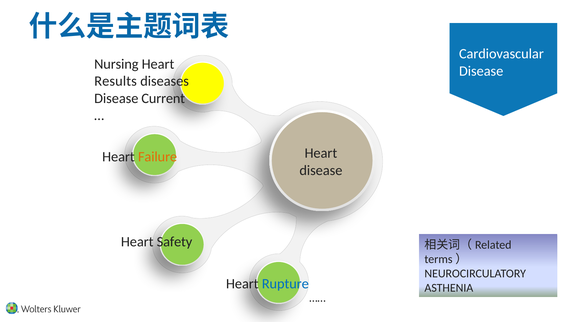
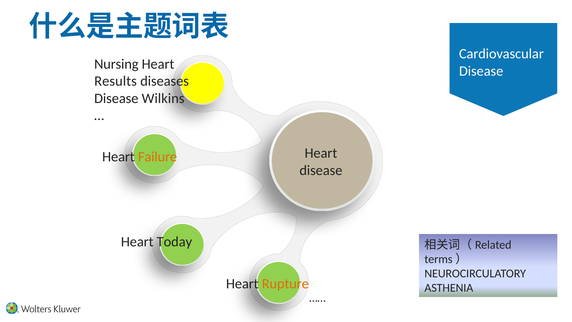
Current: Current -> Wilkins
Safety: Safety -> Today
Rupture colour: blue -> orange
